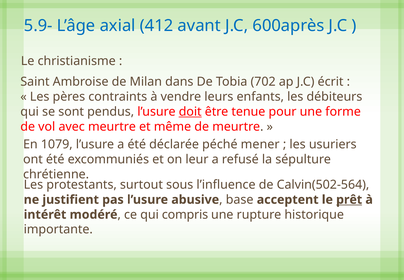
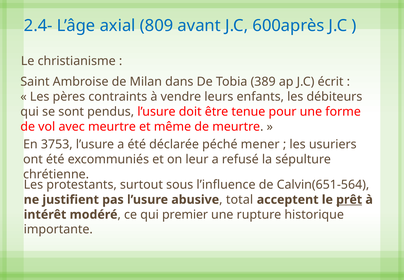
5.9-: 5.9- -> 2.4-
412: 412 -> 809
702: 702 -> 389
doit underline: present -> none
1079: 1079 -> 3753
Calvin(502-564: Calvin(502-564 -> Calvin(651-564
base: base -> total
compris: compris -> premier
